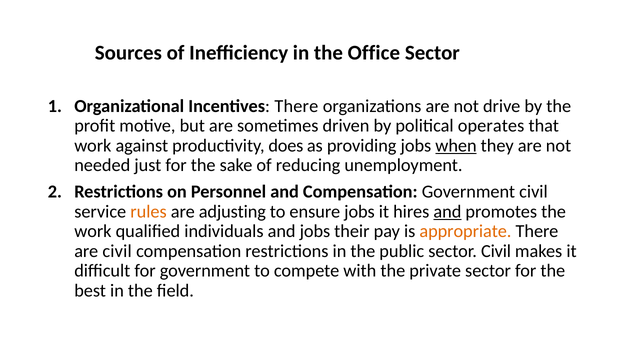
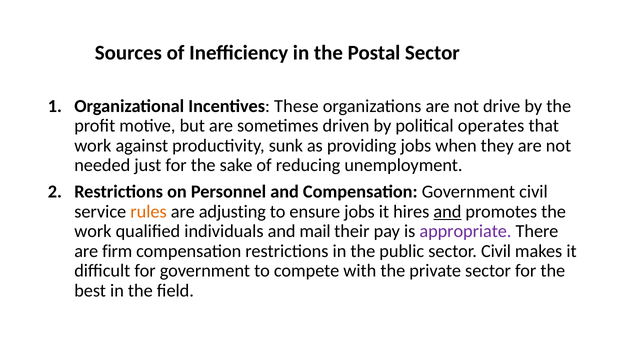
Office: Office -> Postal
Incentives There: There -> These
does: does -> sunk
when underline: present -> none
and jobs: jobs -> mail
appropriate colour: orange -> purple
are civil: civil -> firm
